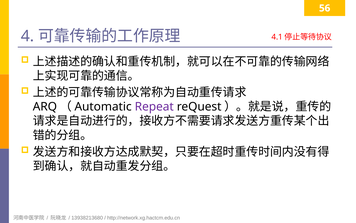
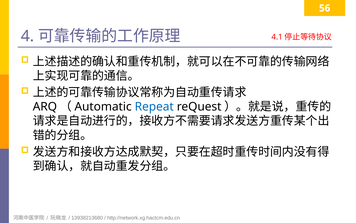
Repeat colour: purple -> blue
